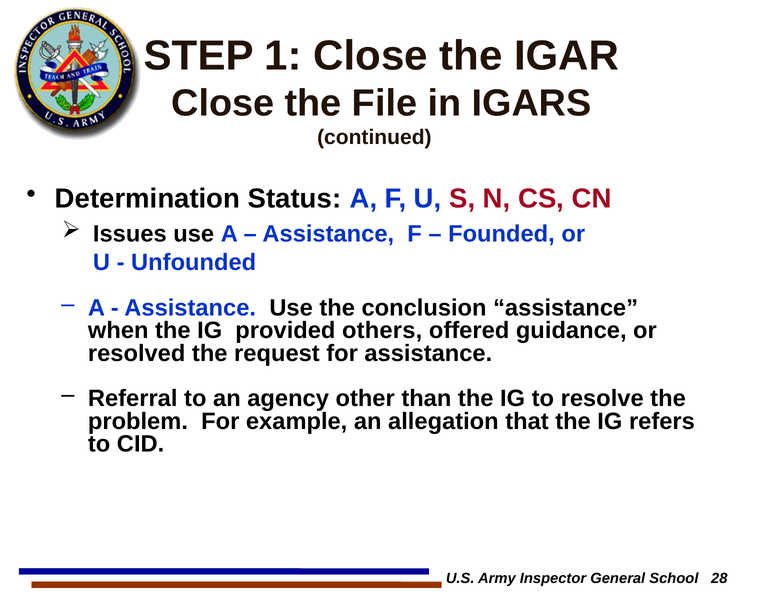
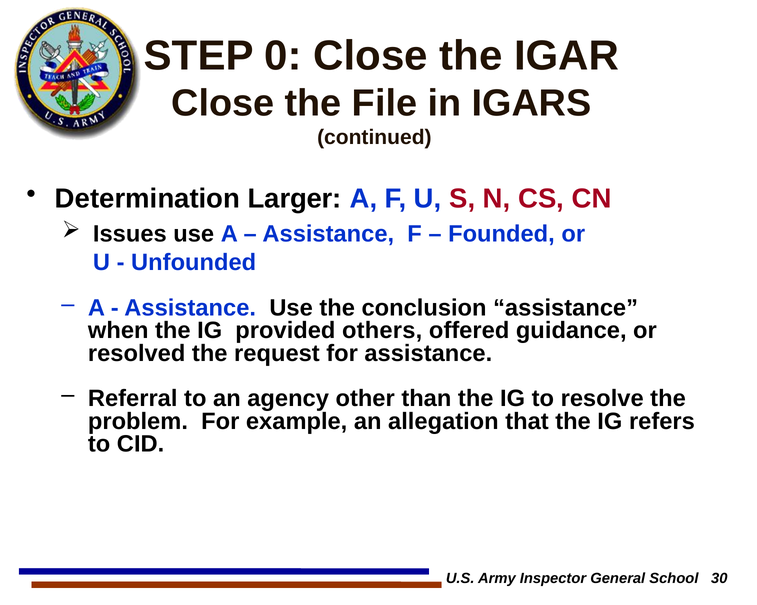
1: 1 -> 0
Status: Status -> Larger
28: 28 -> 30
